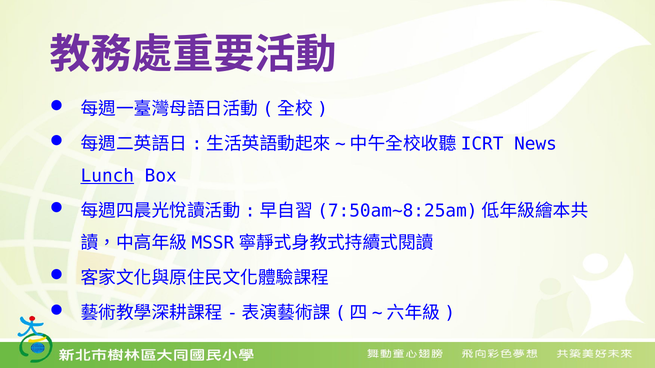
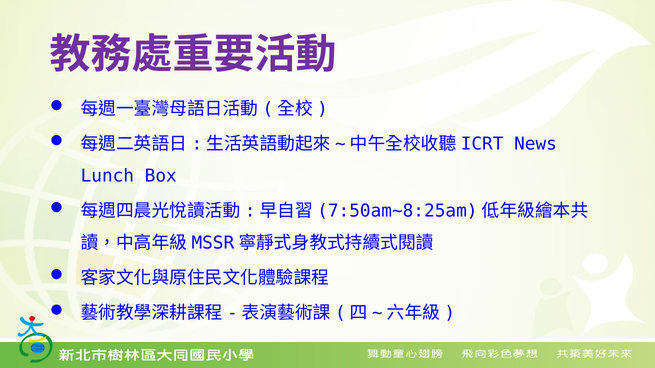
Lunch underline: present -> none
